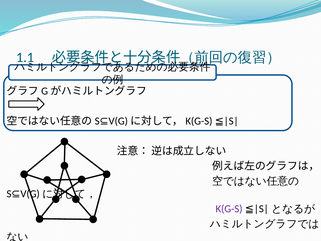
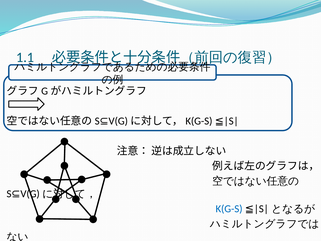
K(G-S colour: purple -> blue
